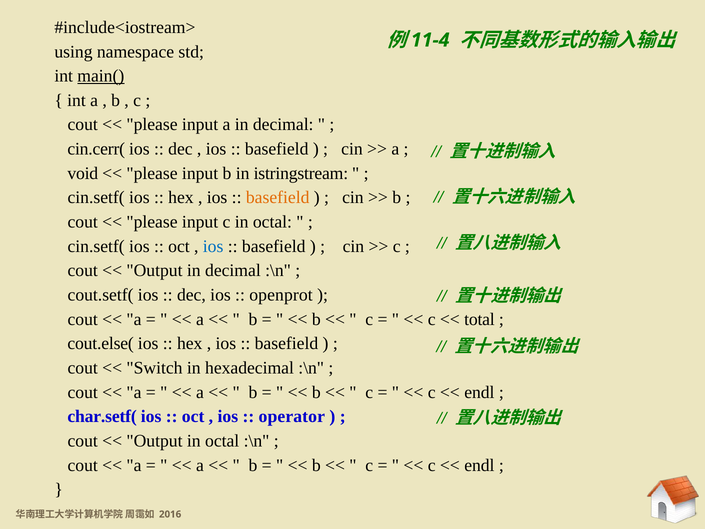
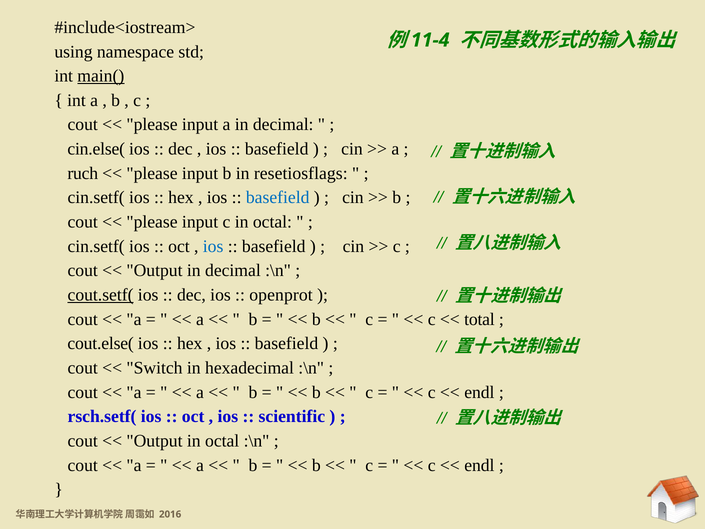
cin.cerr(: cin.cerr( -> cin.else(
void: void -> ruch
istringstream: istringstream -> resetiosflags
basefield at (278, 198) colour: orange -> blue
cout.setf( underline: none -> present
char.setf(: char.setf( -> rsch.setf(
operator: operator -> scientific
